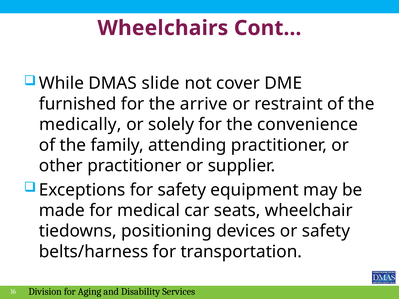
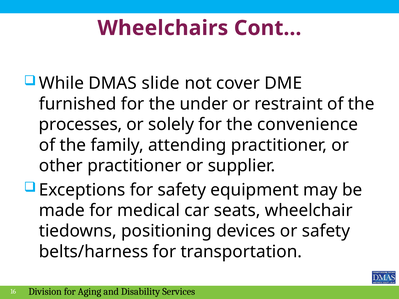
arrive: arrive -> under
medically: medically -> processes
